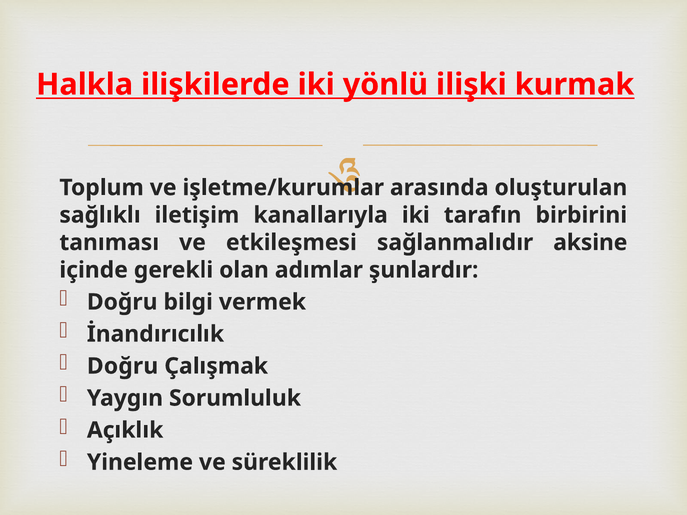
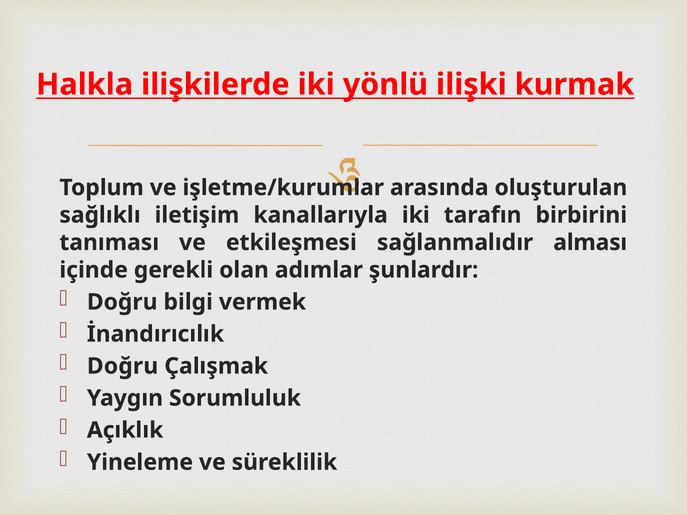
aksine: aksine -> alması
